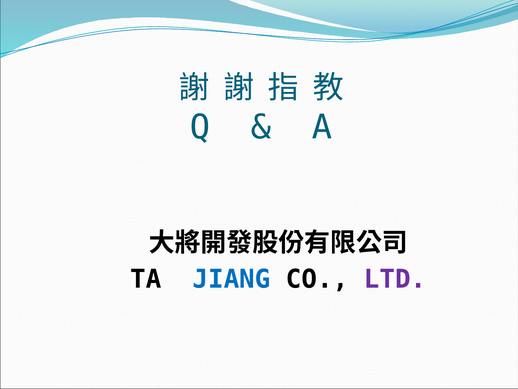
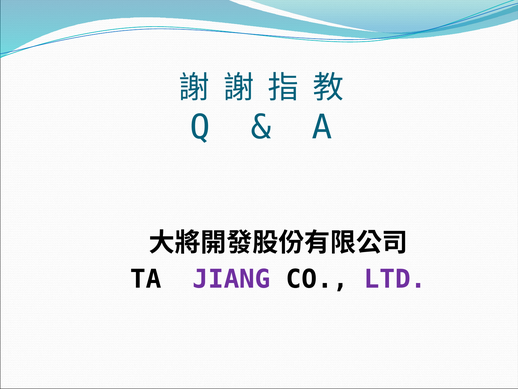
JIANG colour: blue -> purple
